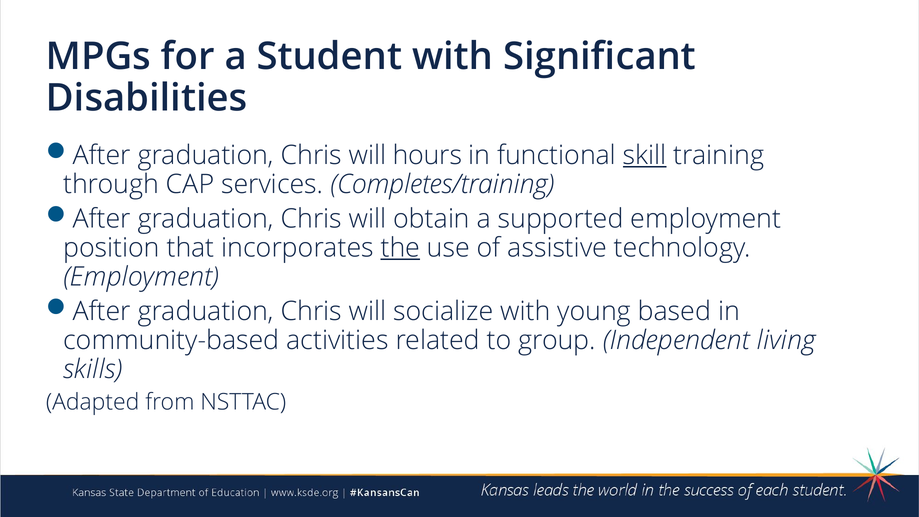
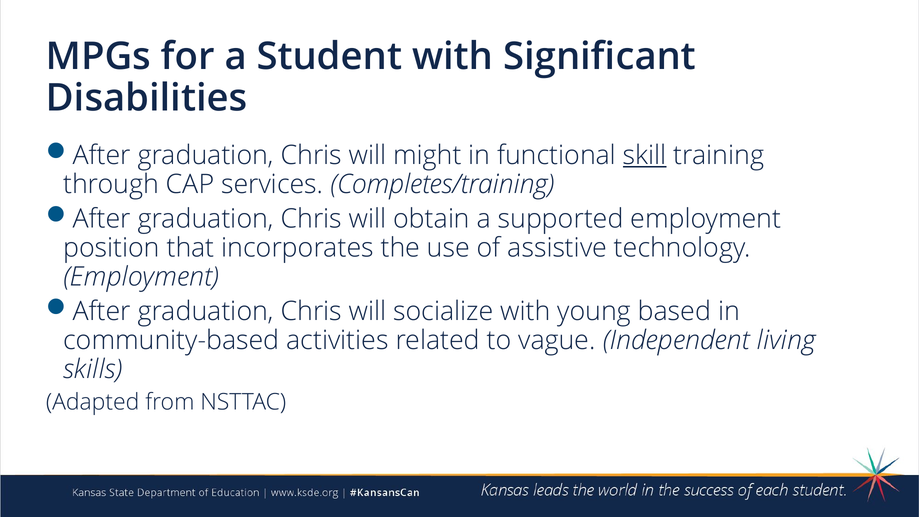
hours: hours -> might
the underline: present -> none
group: group -> vague
